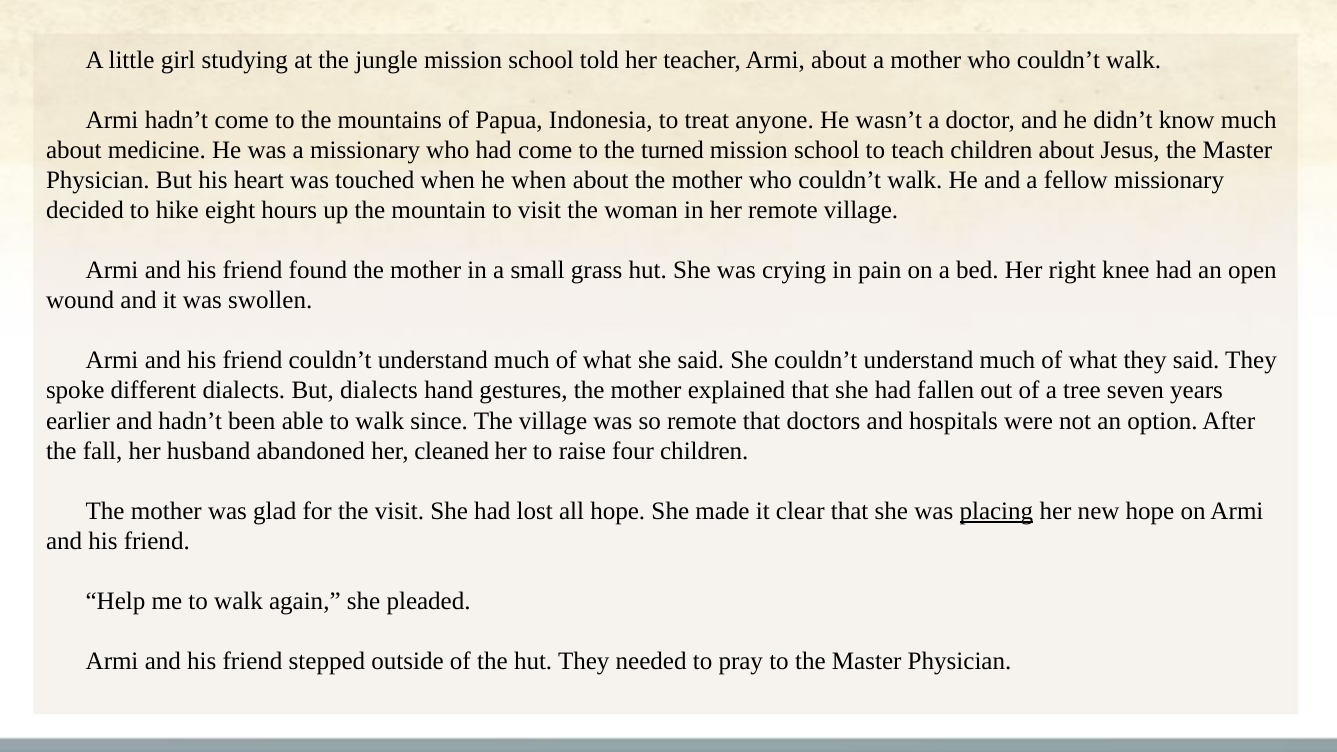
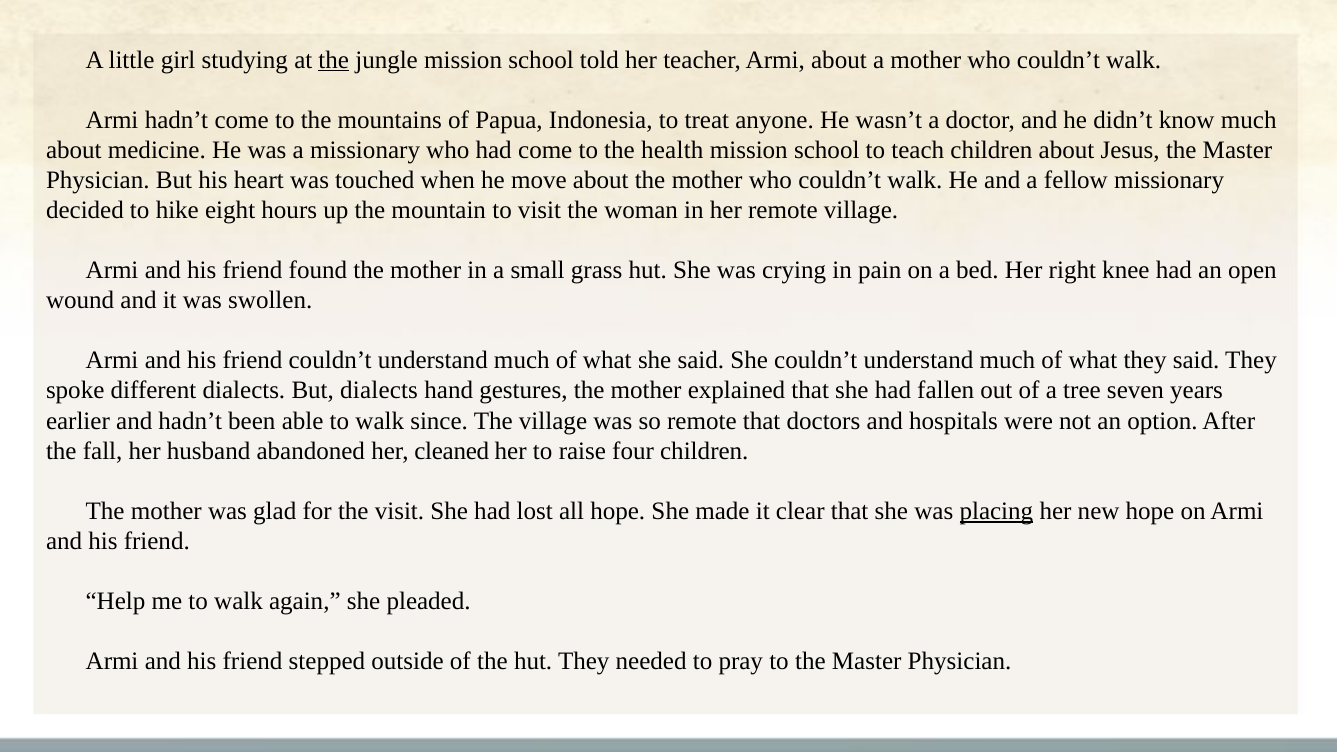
the at (334, 60) underline: none -> present
turned: turned -> health
he when: when -> move
